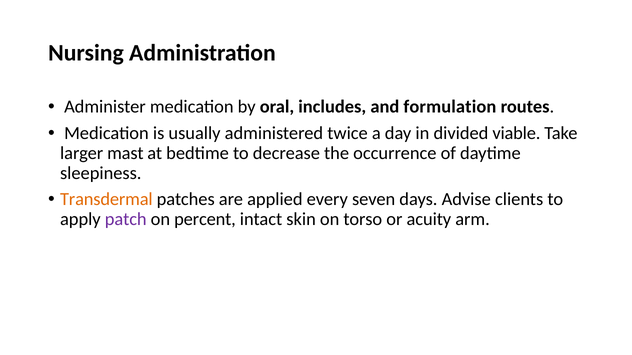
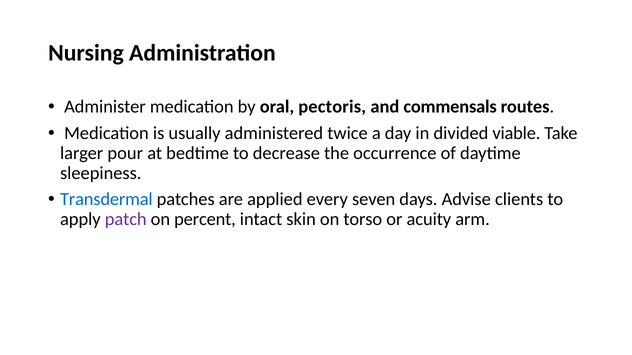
includes: includes -> pectoris
formulation: formulation -> commensals
mast: mast -> pour
Transdermal colour: orange -> blue
